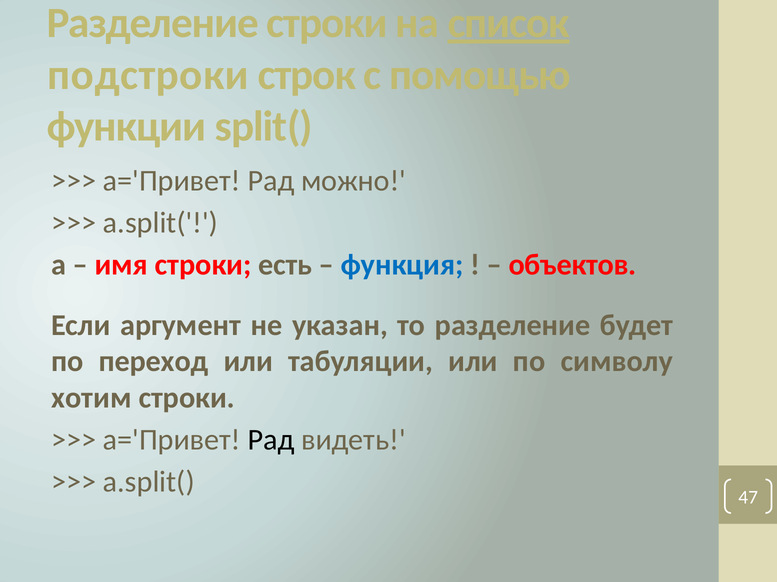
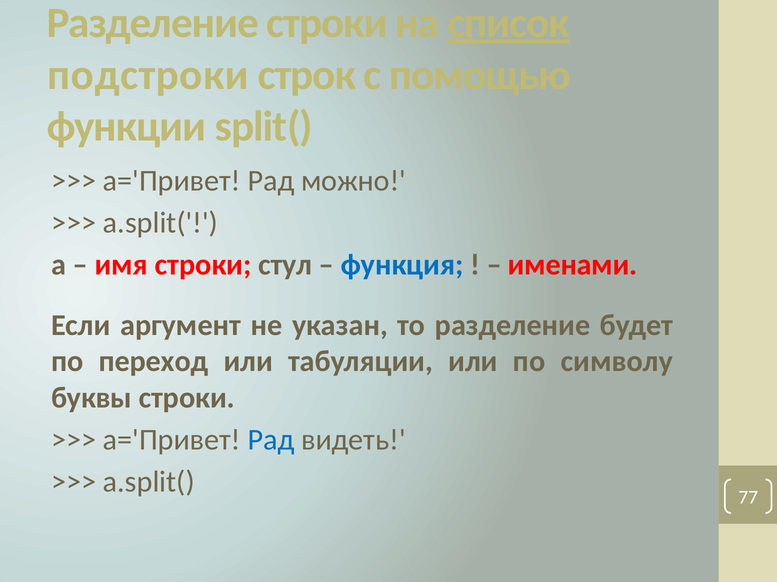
есть: есть -> стул
объектов: объектов -> именами
хотим: хотим -> буквы
Рад at (271, 440) colour: black -> blue
47: 47 -> 77
